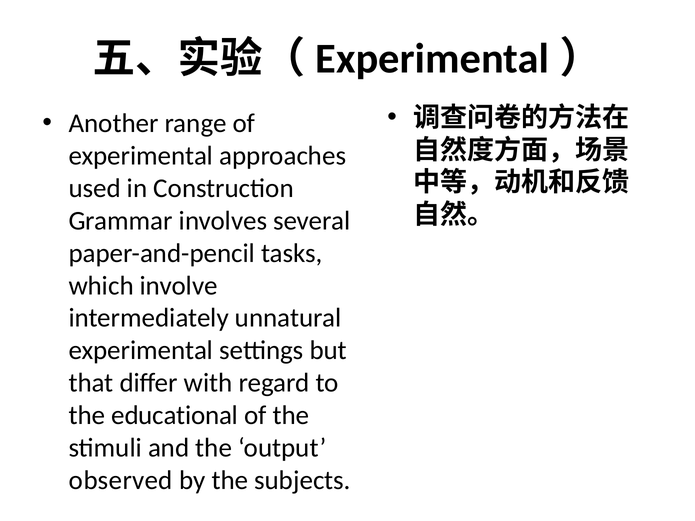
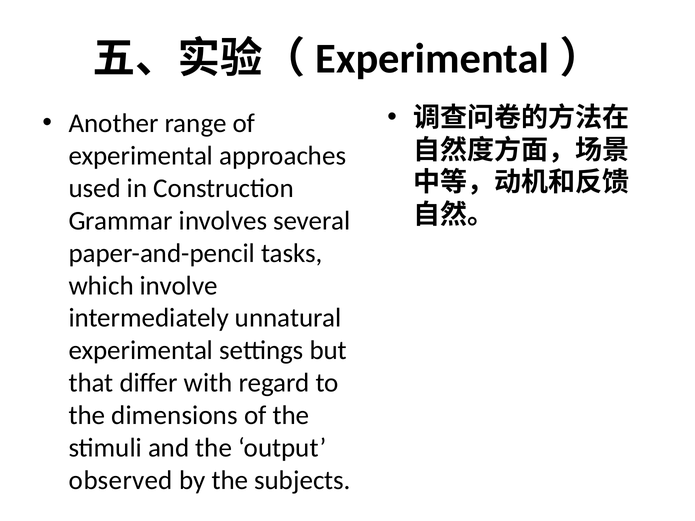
educational: educational -> dimensions
